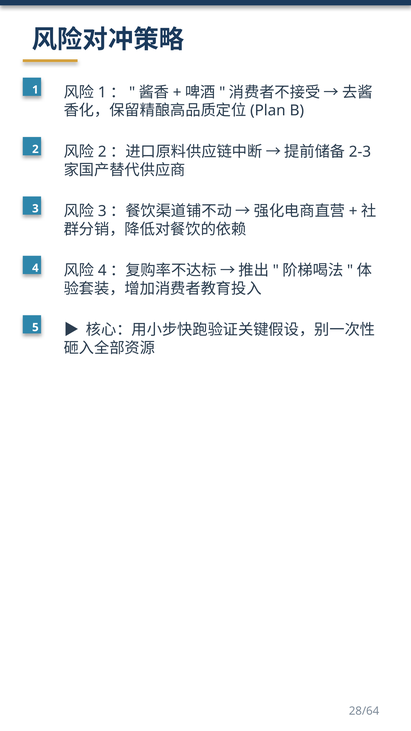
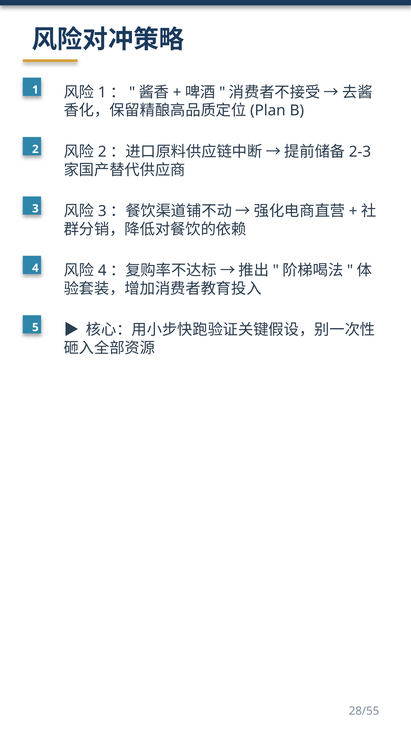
28/64: 28/64 -> 28/55
